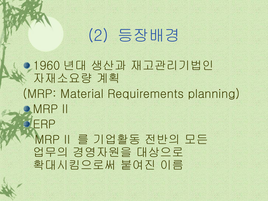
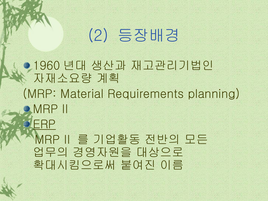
ERP underline: none -> present
